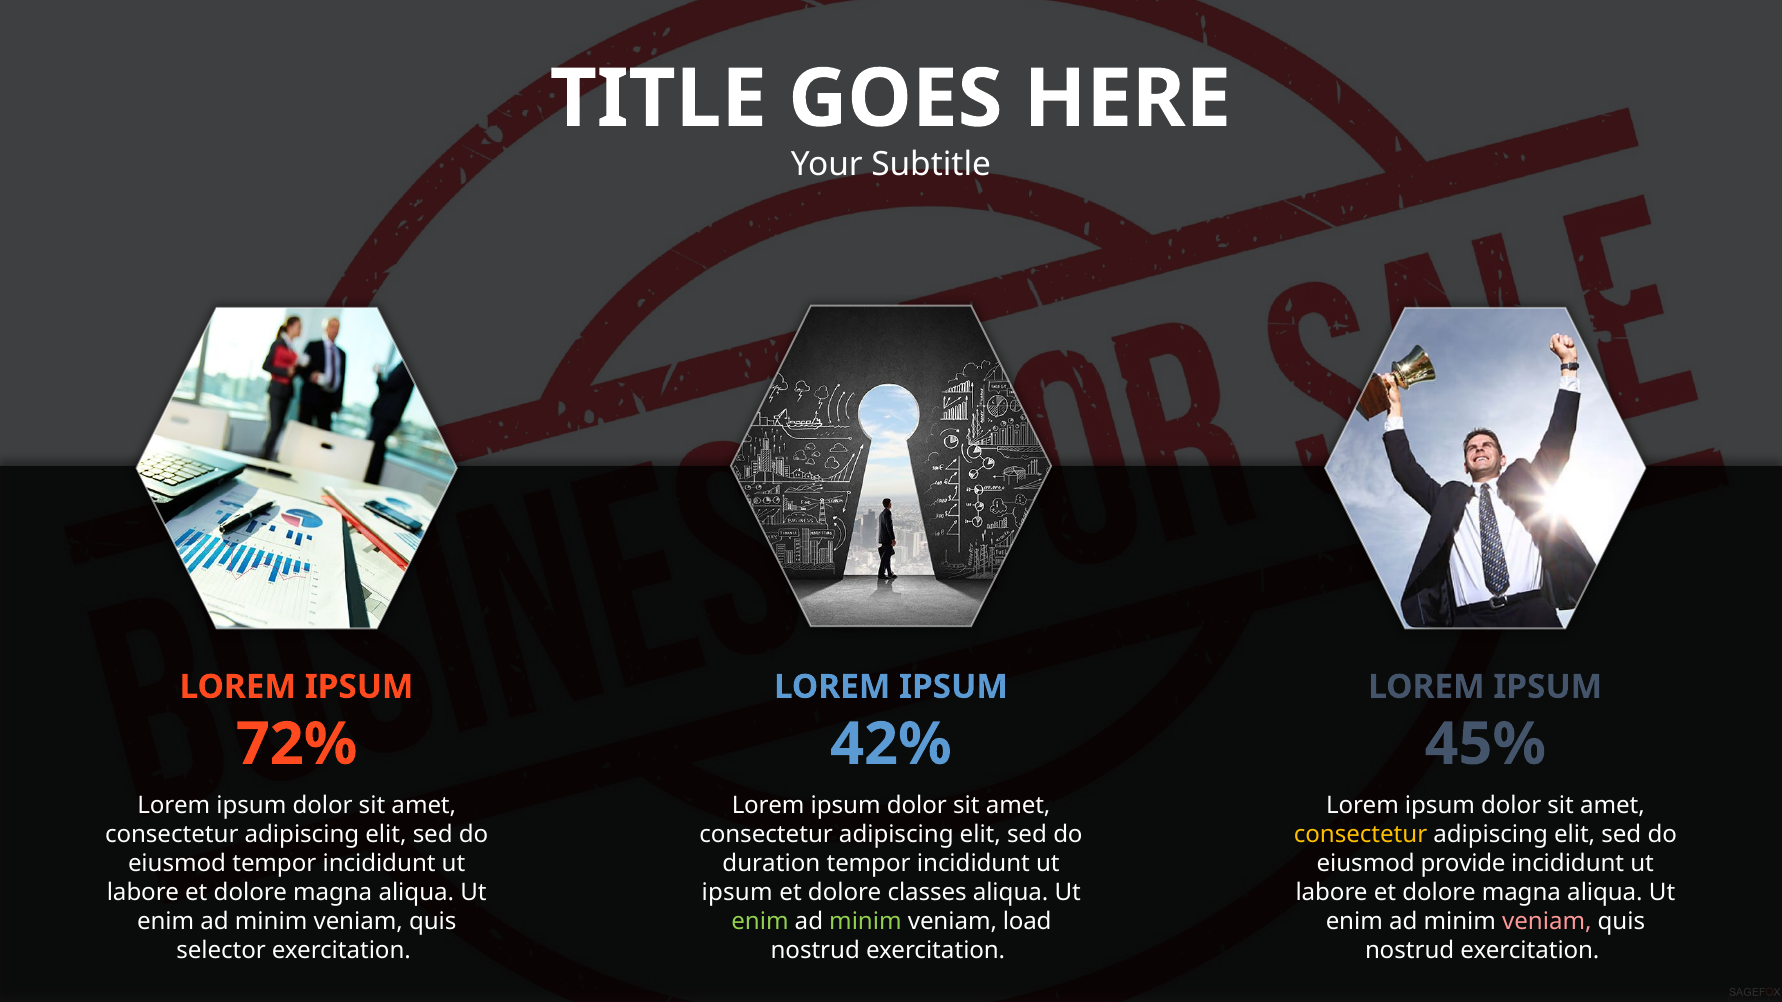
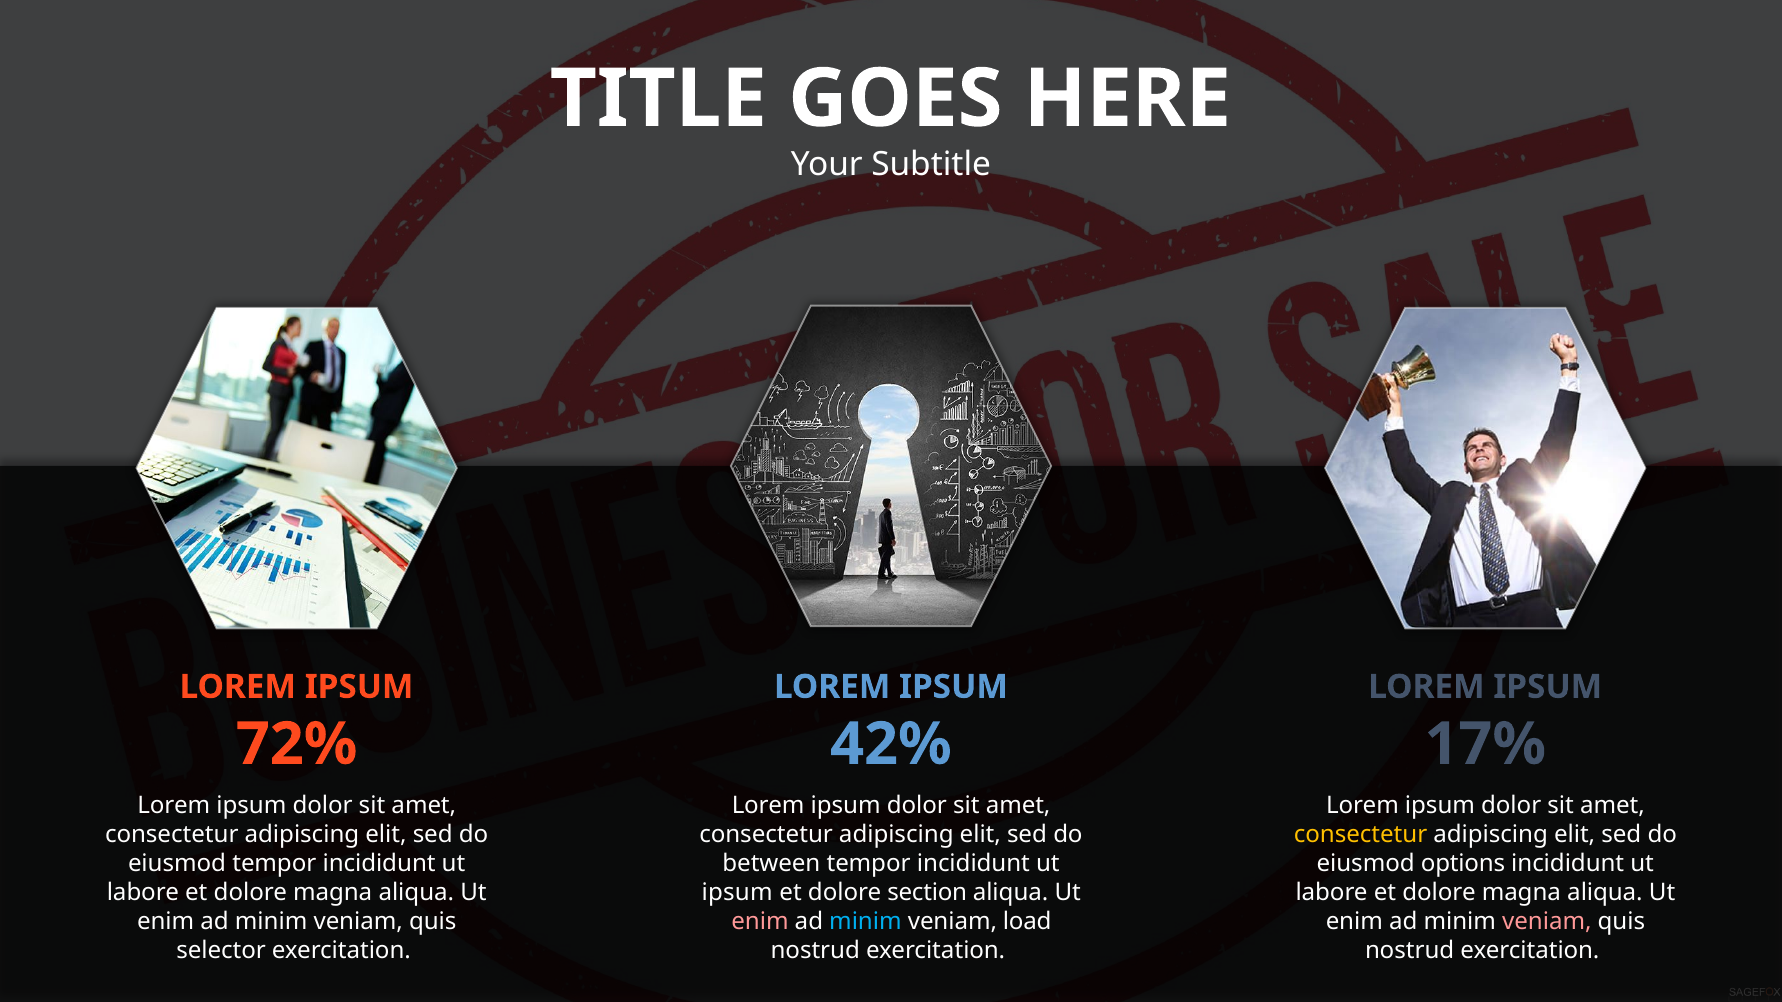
45%: 45% -> 17%
duration: duration -> between
provide: provide -> options
classes: classes -> section
enim at (760, 922) colour: light green -> pink
minim at (865, 922) colour: light green -> light blue
